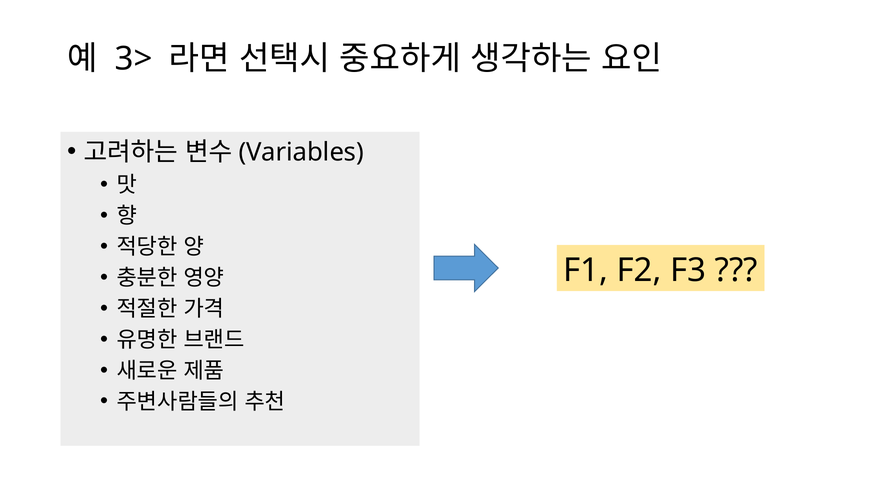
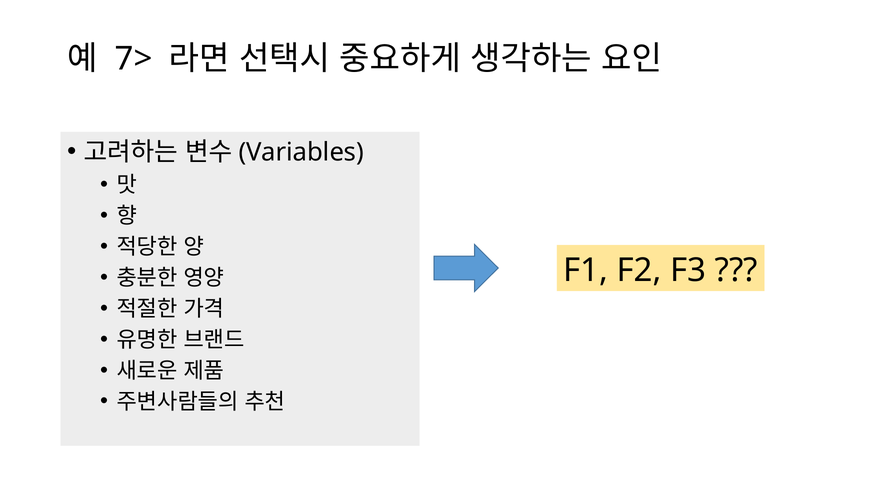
3>: 3> -> 7>
